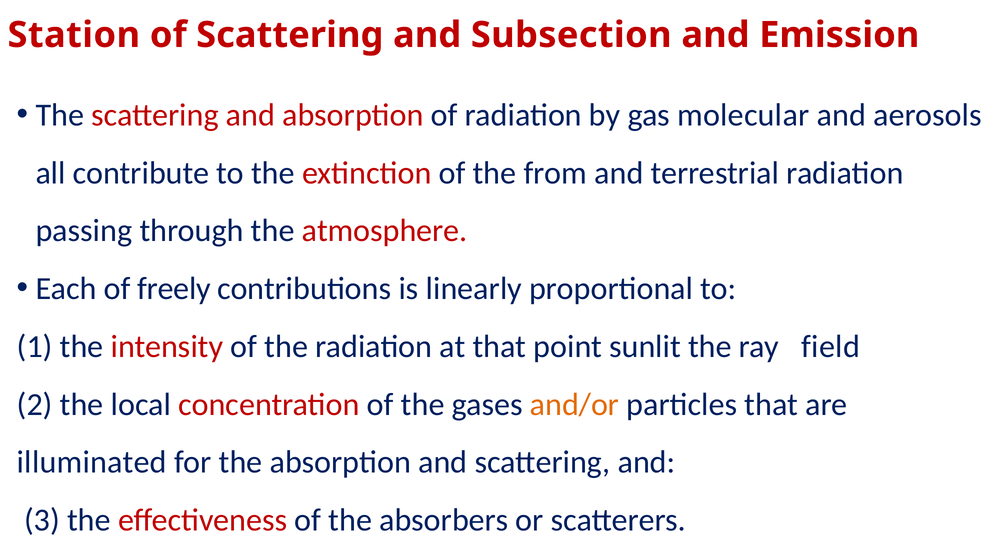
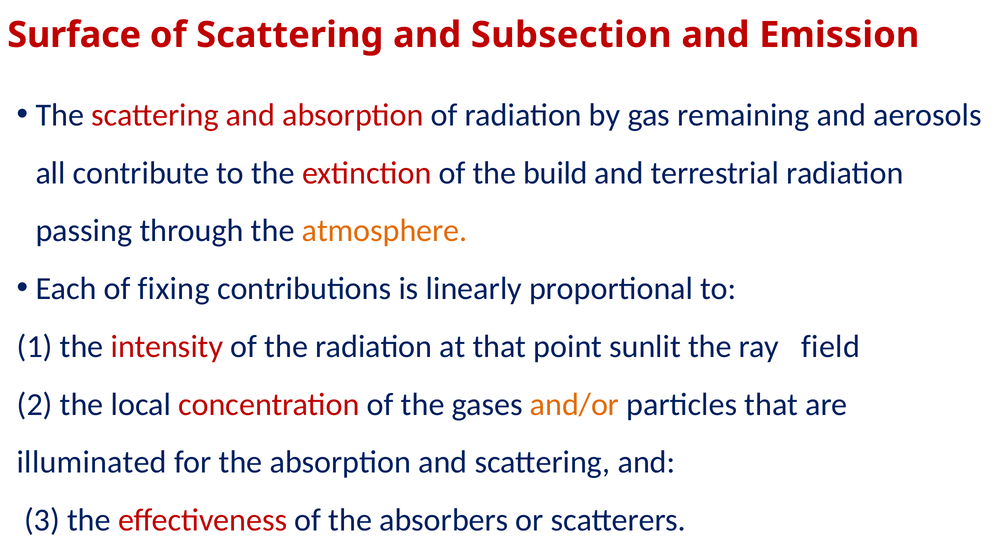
Station: Station -> Surface
molecular: molecular -> remaining
from: from -> build
atmosphere colour: red -> orange
freely: freely -> fixing
